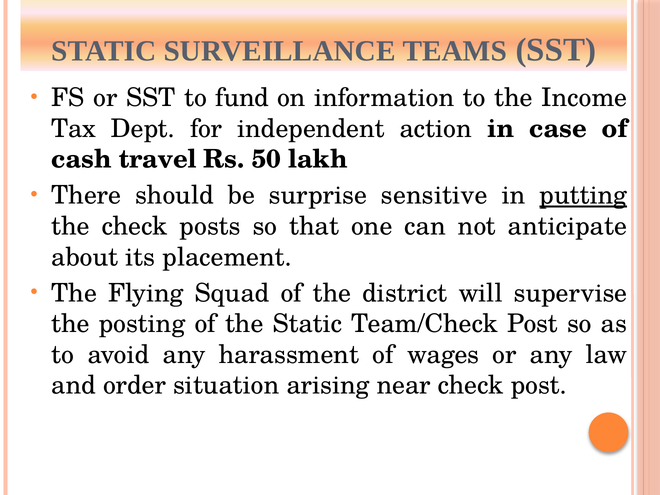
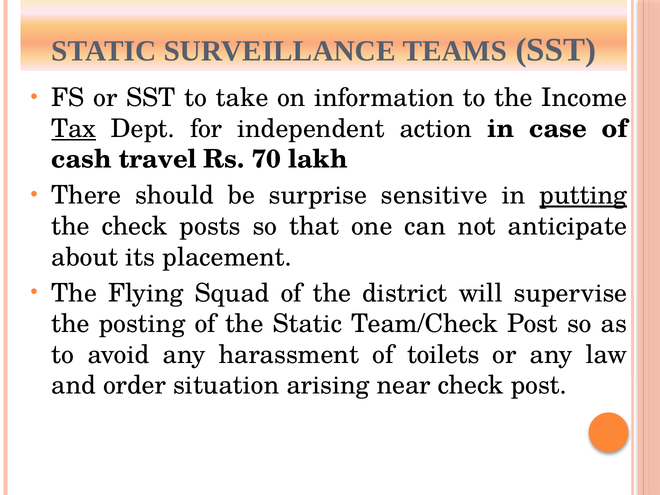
fund: fund -> take
Tax underline: none -> present
50: 50 -> 70
wages: wages -> toilets
